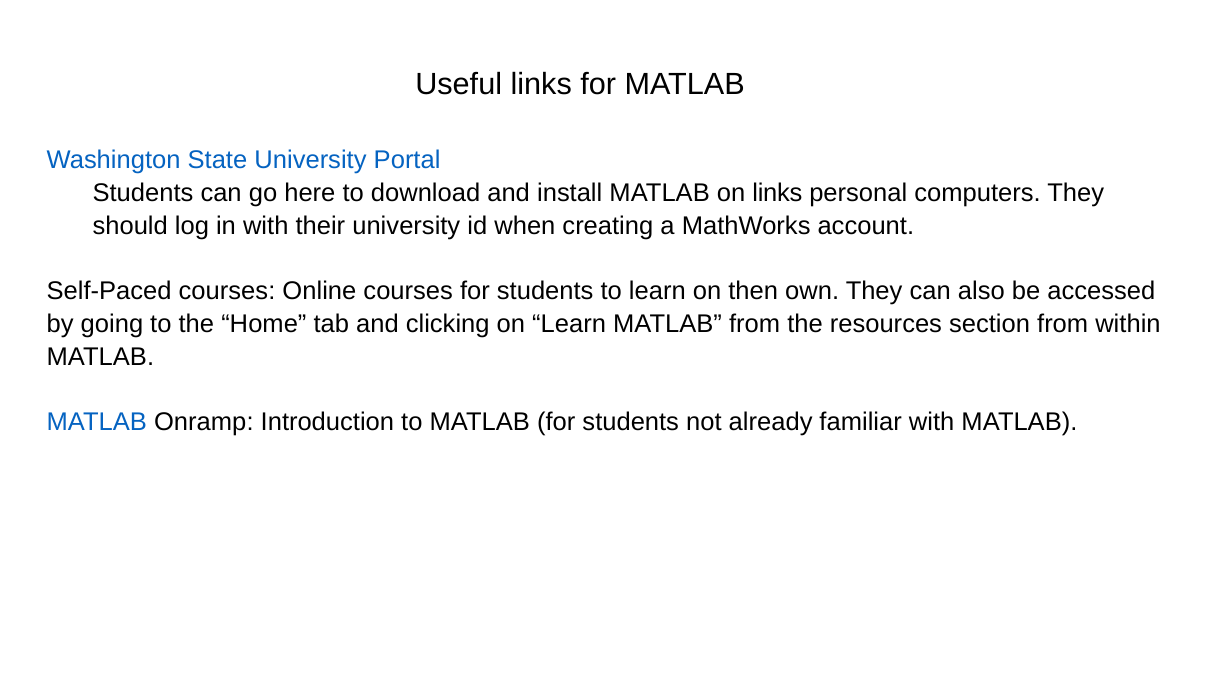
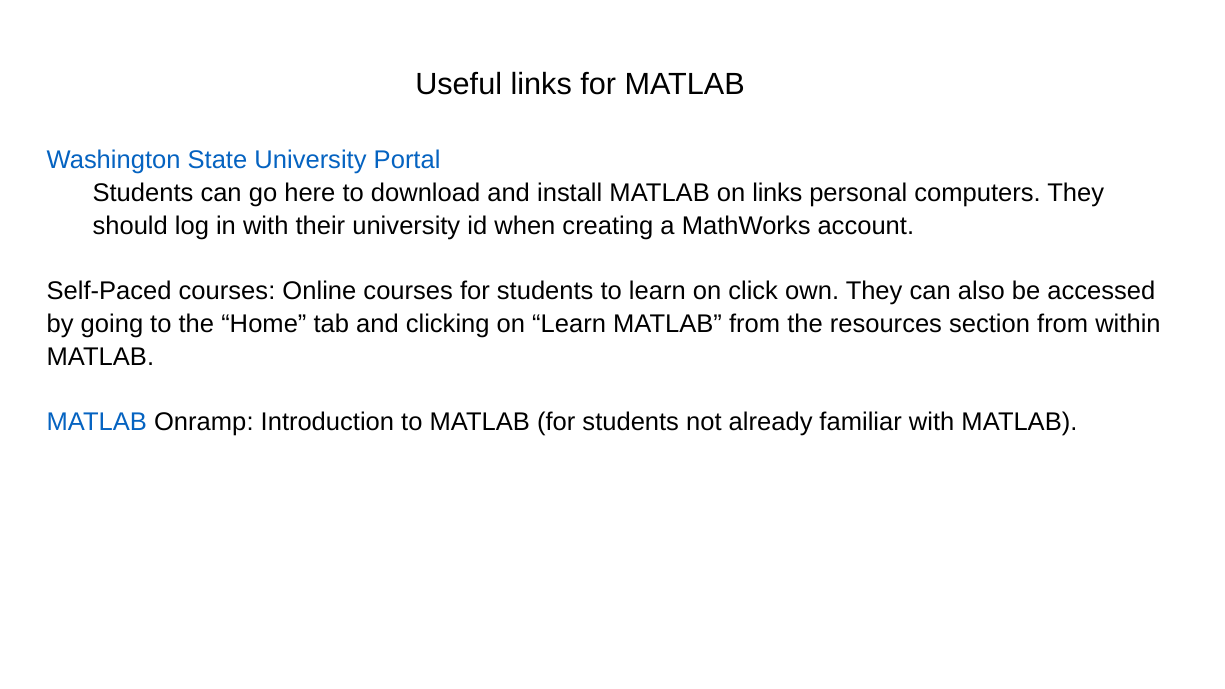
then: then -> click
